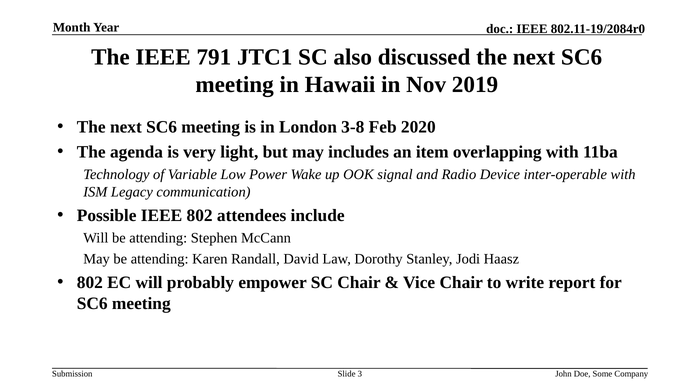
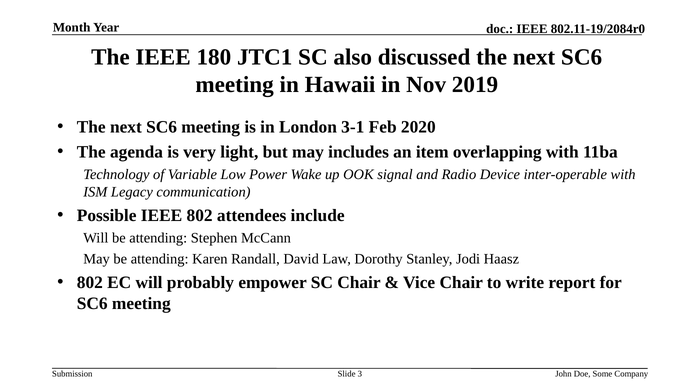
791: 791 -> 180
3-8: 3-8 -> 3-1
